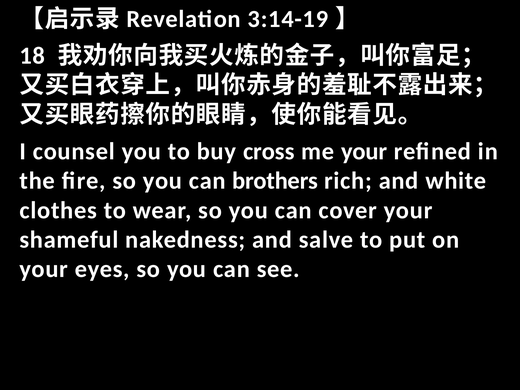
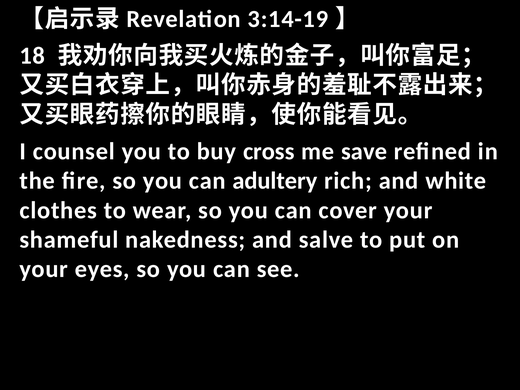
me your: your -> save
brothers: brothers -> adultery
